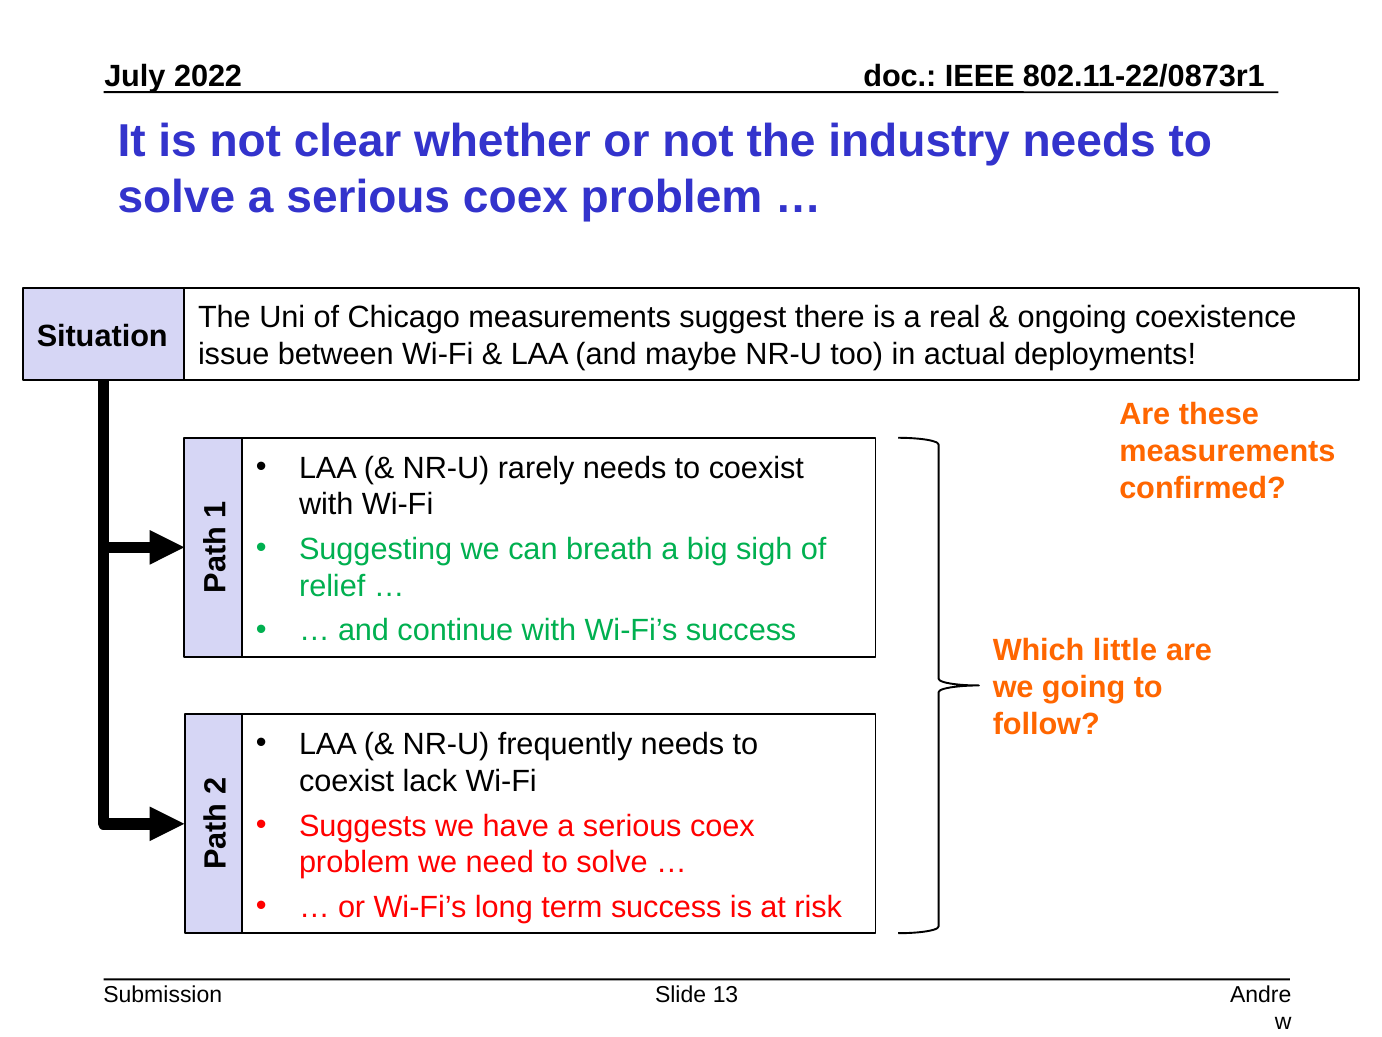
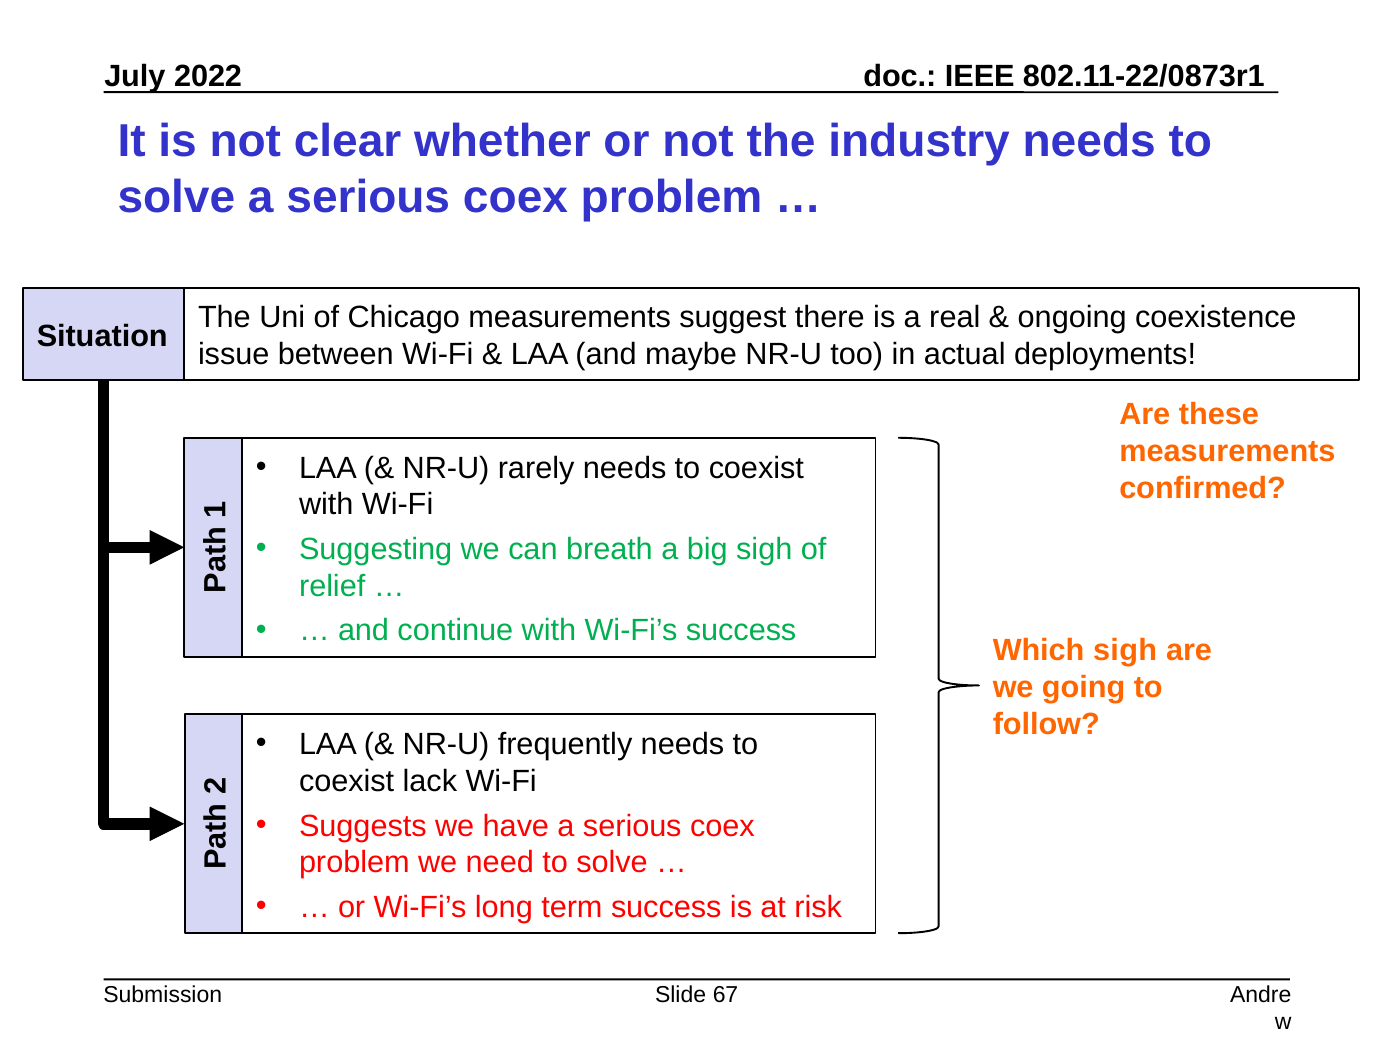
Which little: little -> sigh
13: 13 -> 67
